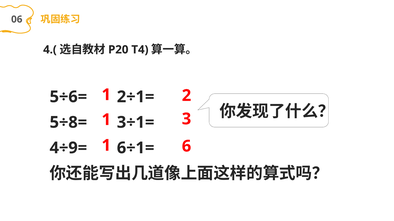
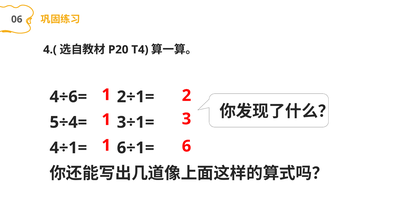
5÷6=: 5÷6= -> 4÷6=
5÷8=: 5÷8= -> 5÷4=
4÷9=: 4÷9= -> 4÷1=
